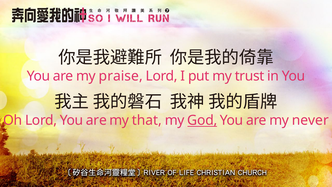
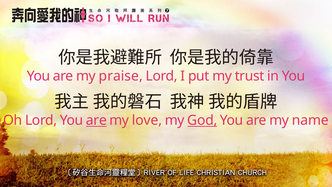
are at (96, 120) underline: none -> present
that: that -> love
never: never -> name
